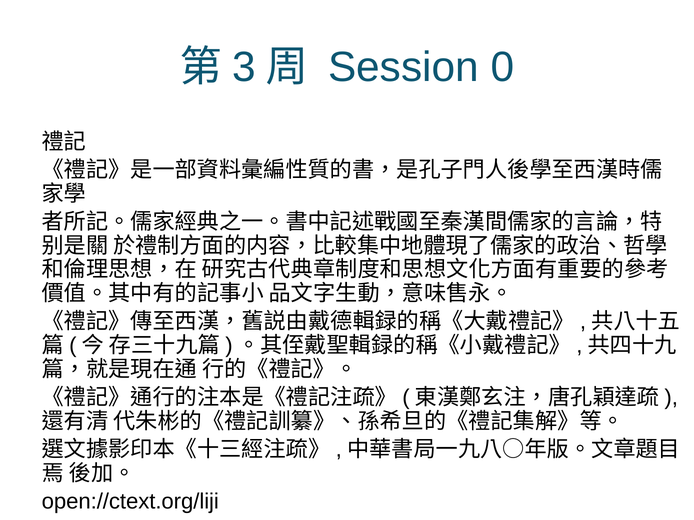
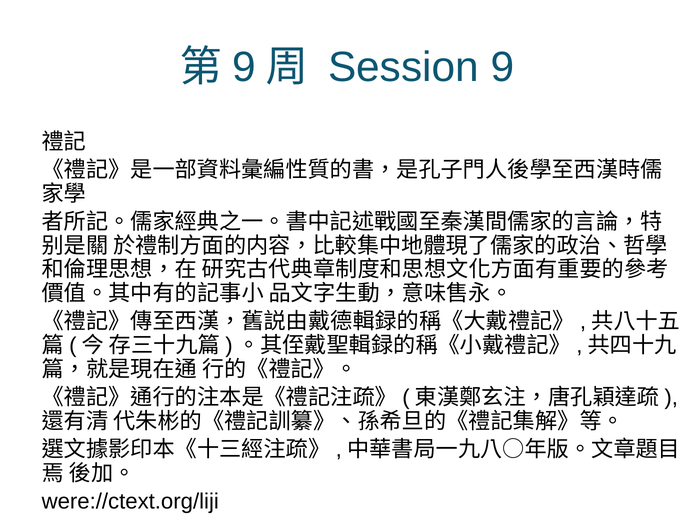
3 at (244, 67): 3 -> 9
Session 0: 0 -> 9
open://ctext.org/liji: open://ctext.org/liji -> were://ctext.org/liji
